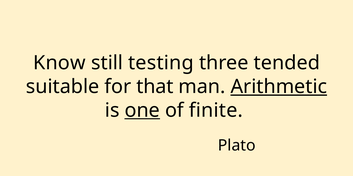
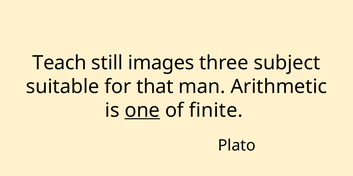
Know: Know -> Teach
testing: testing -> images
tended: tended -> subject
Arithmetic underline: present -> none
